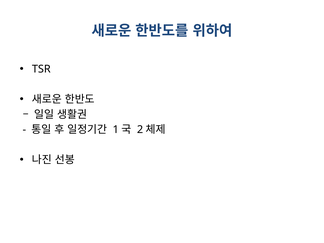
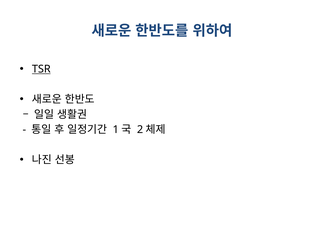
TSR underline: none -> present
